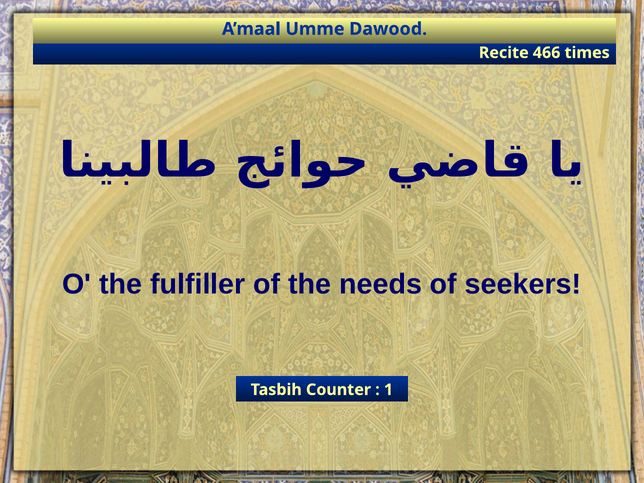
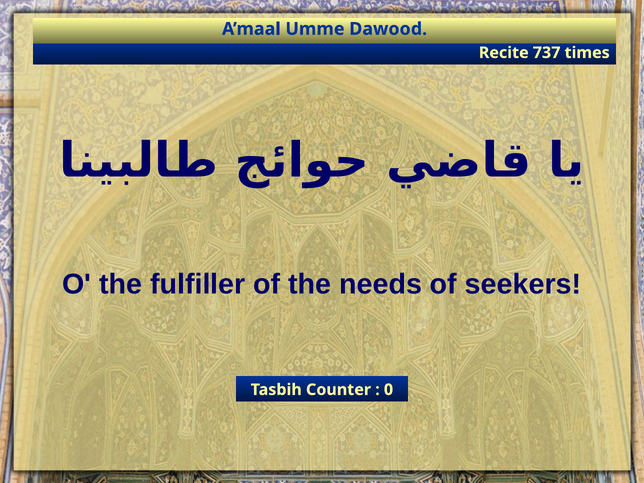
466: 466 -> 737
1: 1 -> 0
